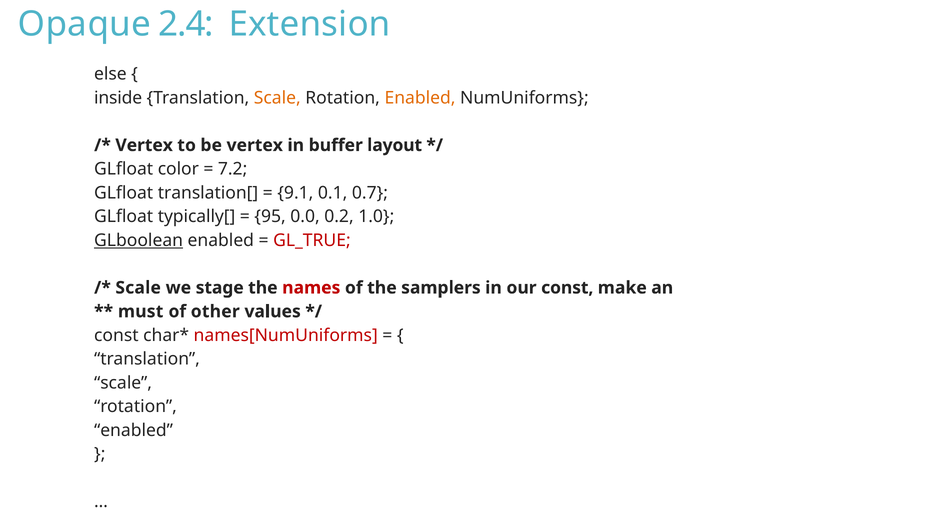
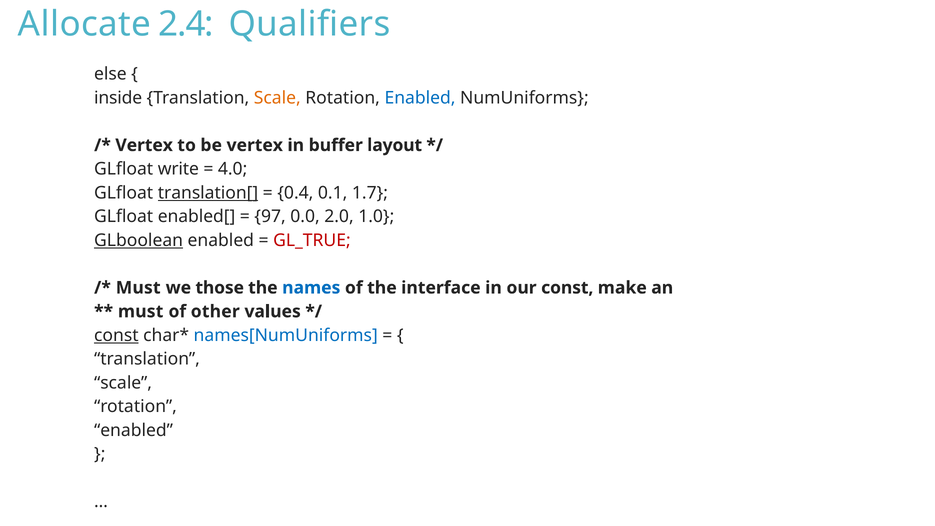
Opaque: Opaque -> Allocate
Extension: Extension -> Qualifiers
Enabled at (420, 98) colour: orange -> blue
color: color -> write
7.2: 7.2 -> 4.0
translation[ underline: none -> present
9.1: 9.1 -> 0.4
0.7: 0.7 -> 1.7
typically[: typically[ -> enabled[
95: 95 -> 97
0.2: 0.2 -> 2.0
Scale at (138, 288): Scale -> Must
stage: stage -> those
names colour: red -> blue
samplers: samplers -> interface
const at (116, 335) underline: none -> present
names[NumUniforms colour: red -> blue
